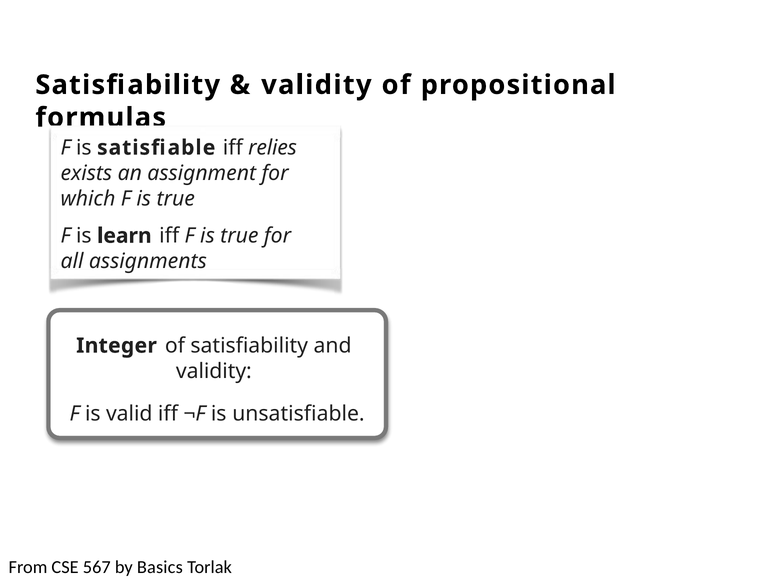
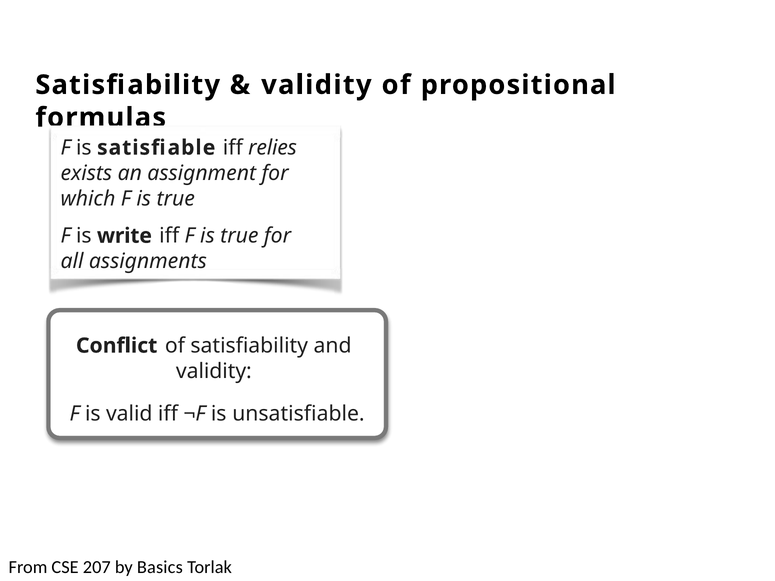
learn: learn -> write
Integer: Integer -> Conflict
567: 567 -> 207
